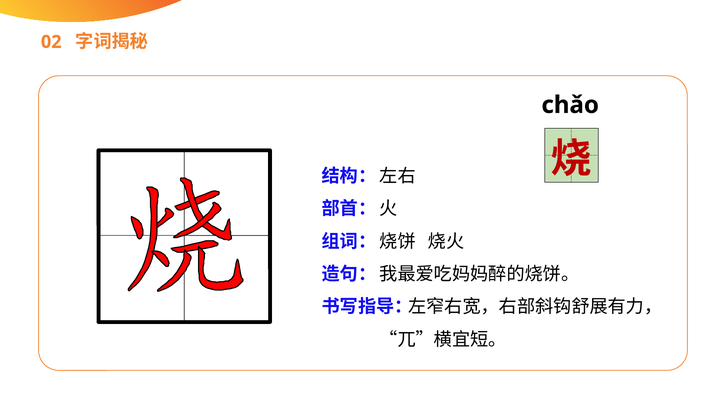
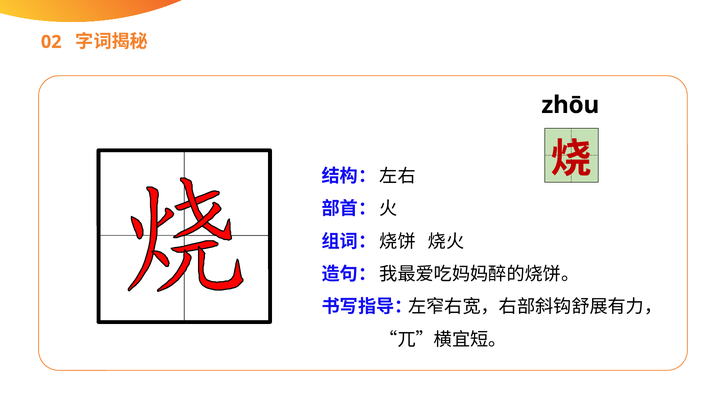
chǎo: chǎo -> zhōu
